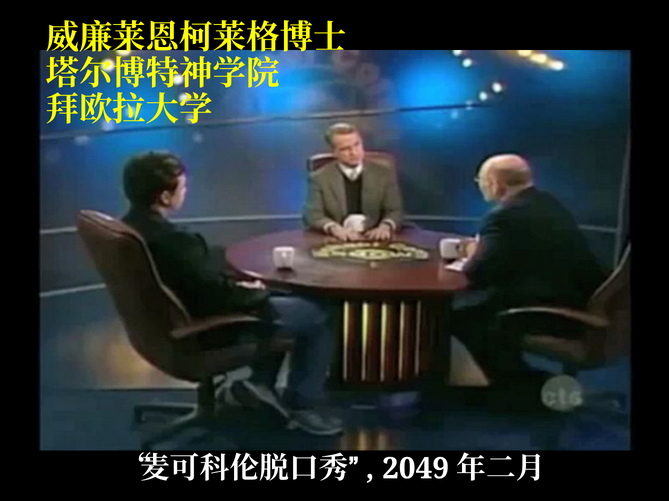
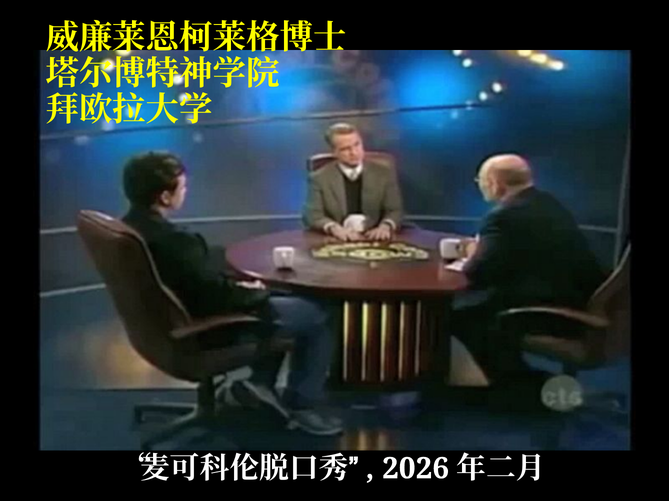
2049: 2049 -> 2026
